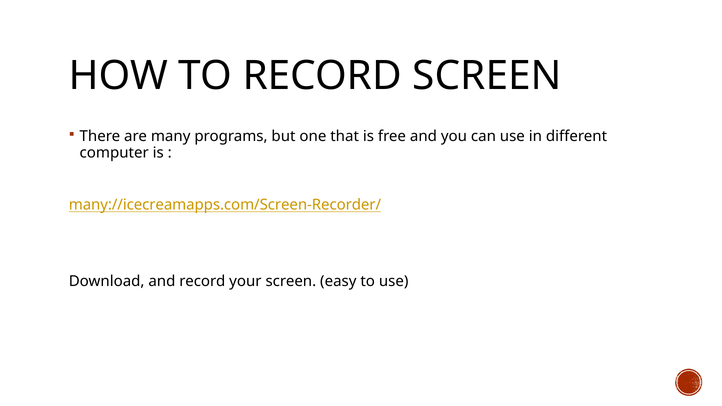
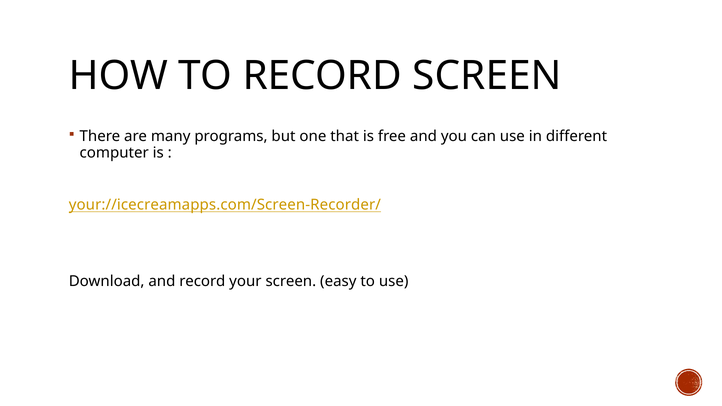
many://icecreamapps.com/Screen-Recorder/: many://icecreamapps.com/Screen-Recorder/ -> your://icecreamapps.com/Screen-Recorder/
